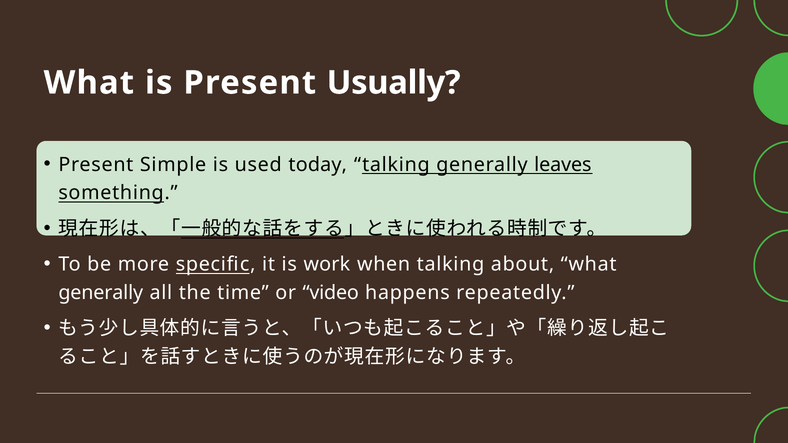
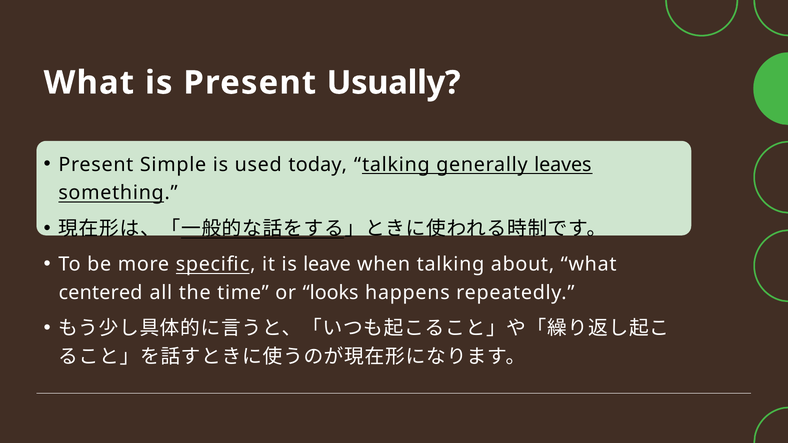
work: work -> leave
generally at (101, 293): generally -> centered
video: video -> looks
